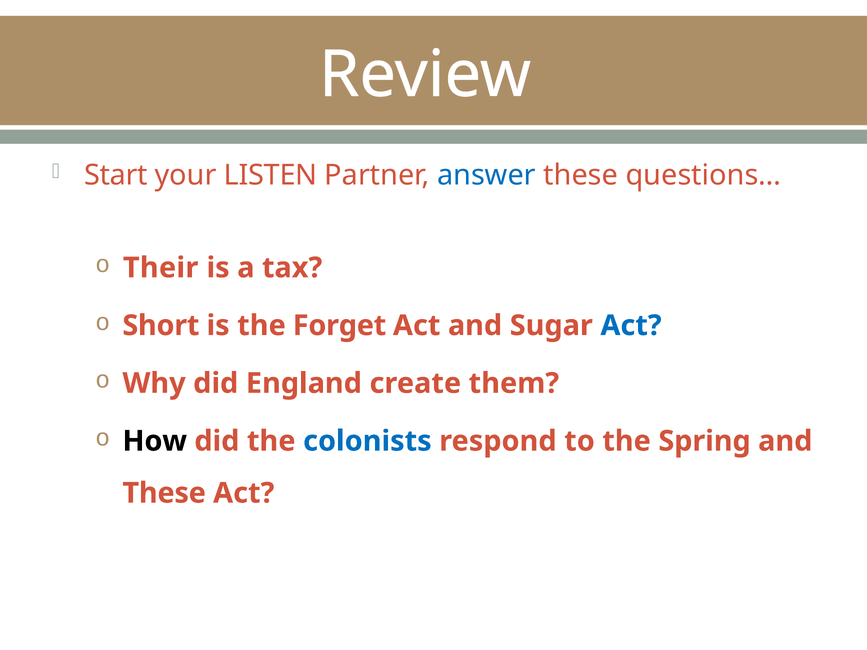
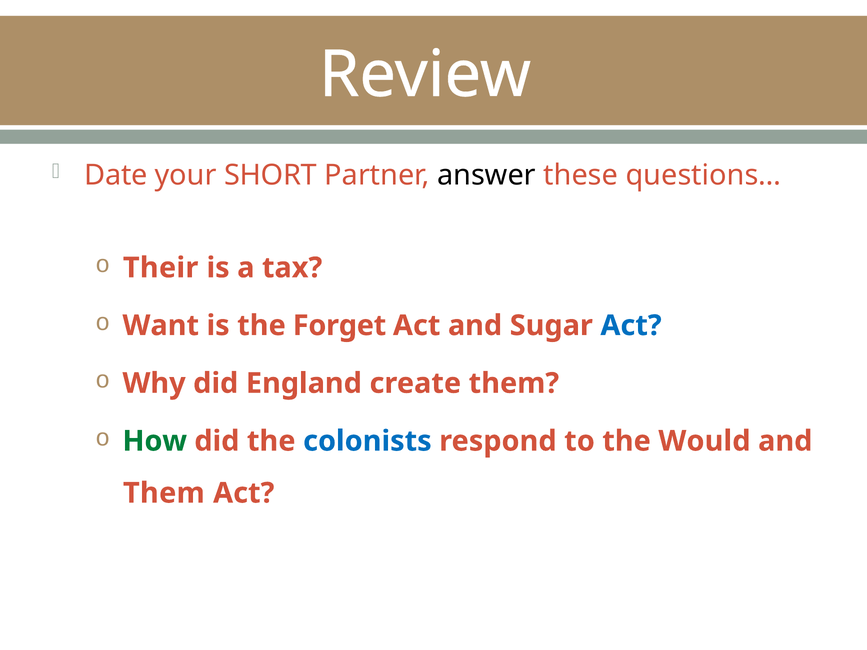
Start: Start -> Date
LISTEN: LISTEN -> SHORT
answer colour: blue -> black
Short: Short -> Want
How colour: black -> green
Spring: Spring -> Would
These at (164, 493): These -> Them
